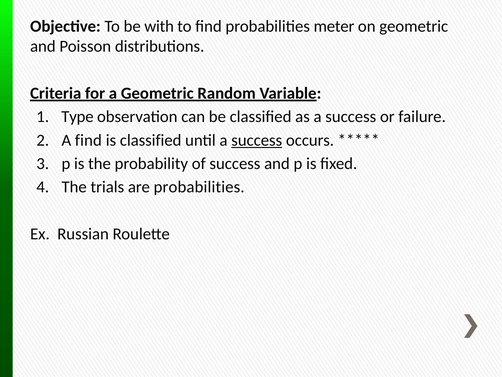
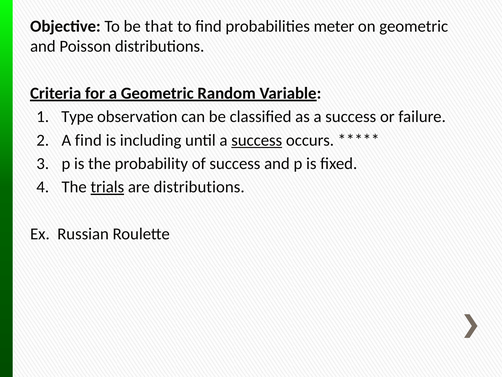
with: with -> that
is classified: classified -> including
trials underline: none -> present
are probabilities: probabilities -> distributions
